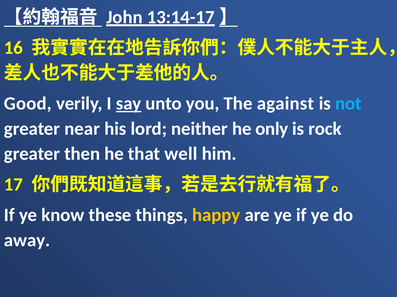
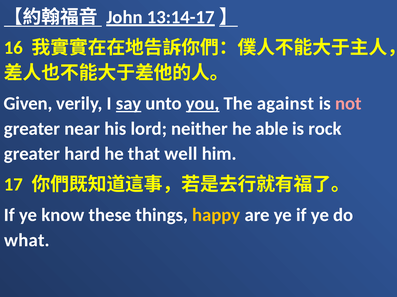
Good: Good -> Given
you underline: none -> present
not colour: light blue -> pink
only: only -> able
then: then -> hard
away: away -> what
